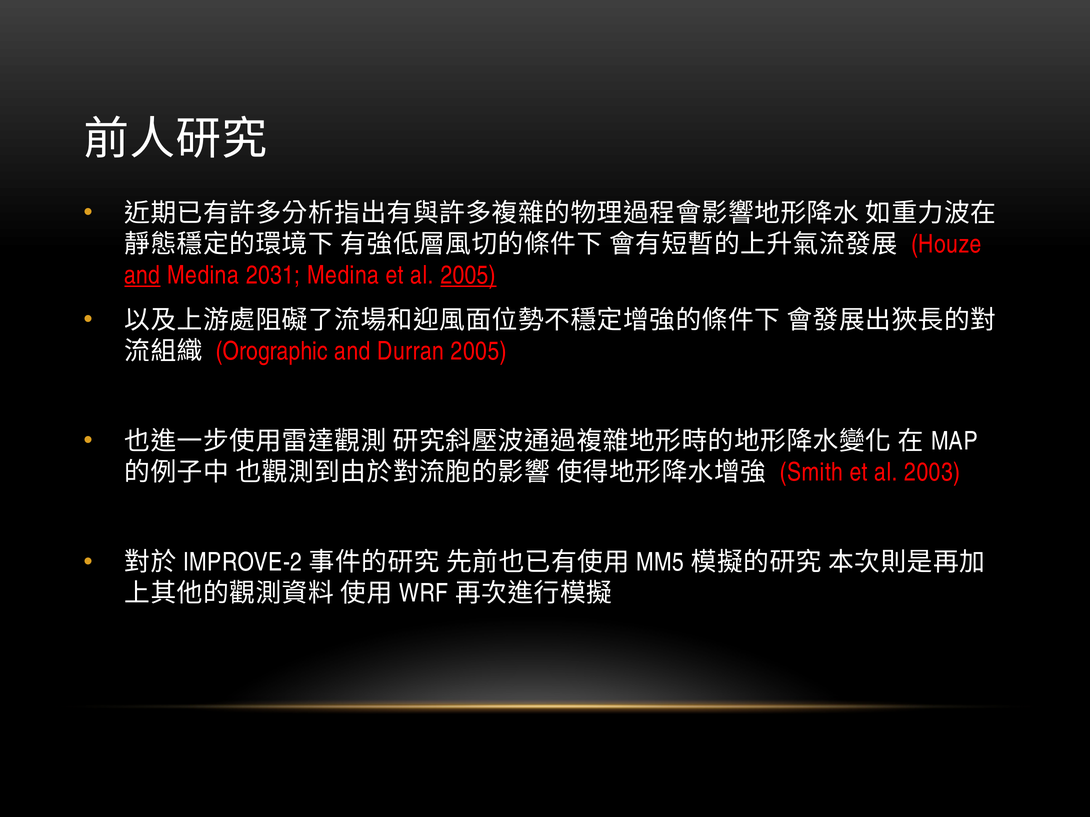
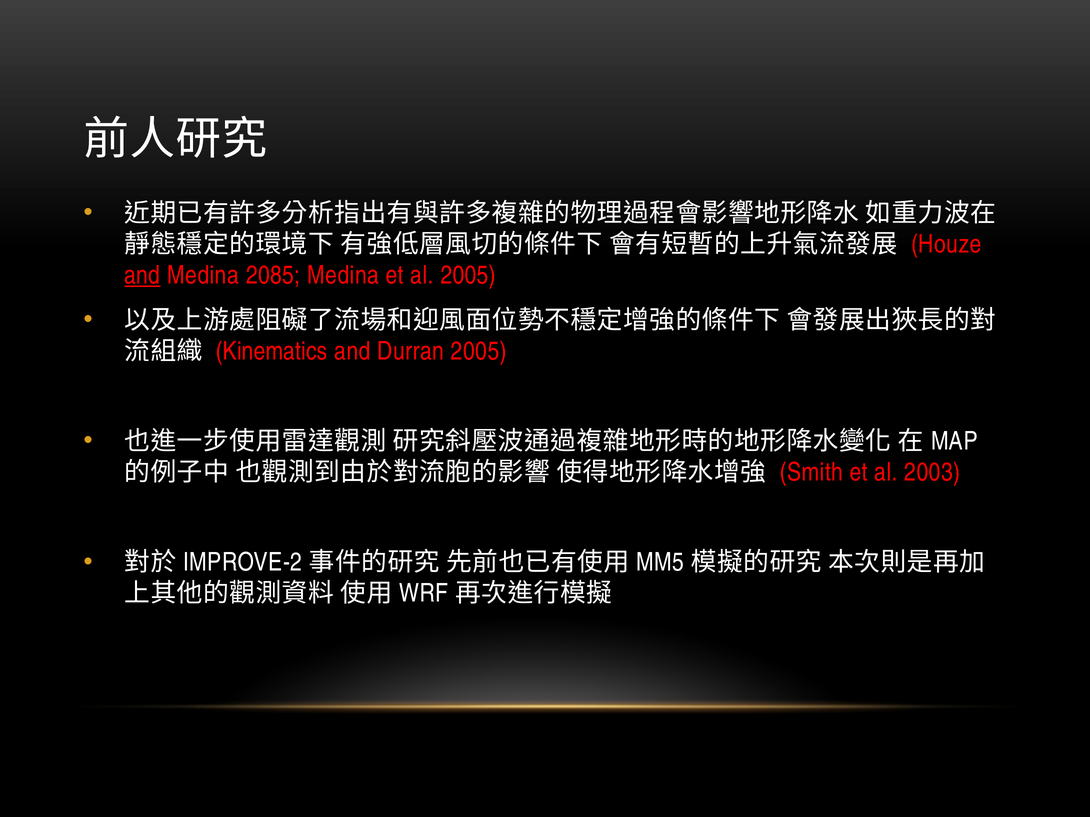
2031: 2031 -> 2085
2005 at (468, 275) underline: present -> none
Orographic: Orographic -> Kinematics
